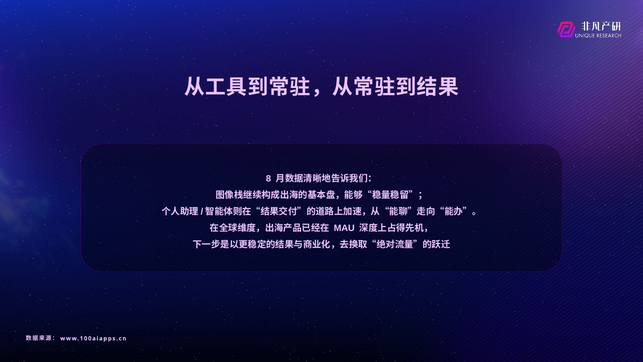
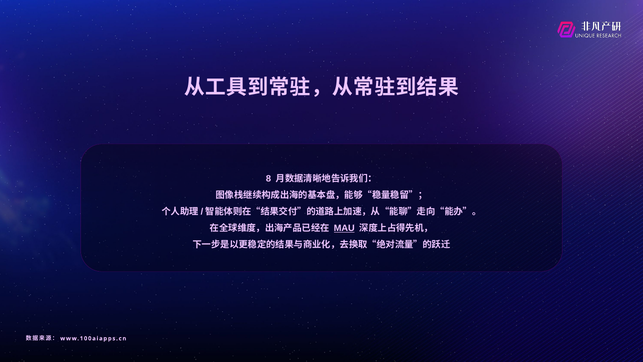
MAU underline: none -> present
